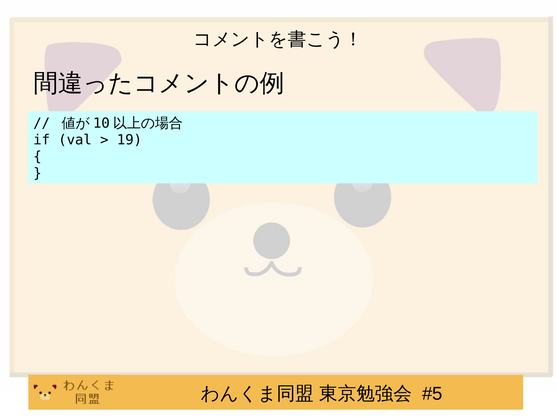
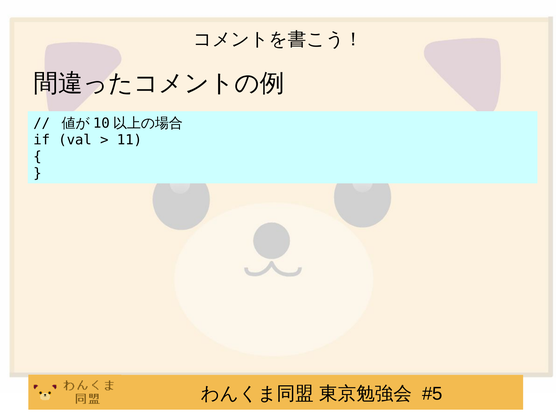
19: 19 -> 11
